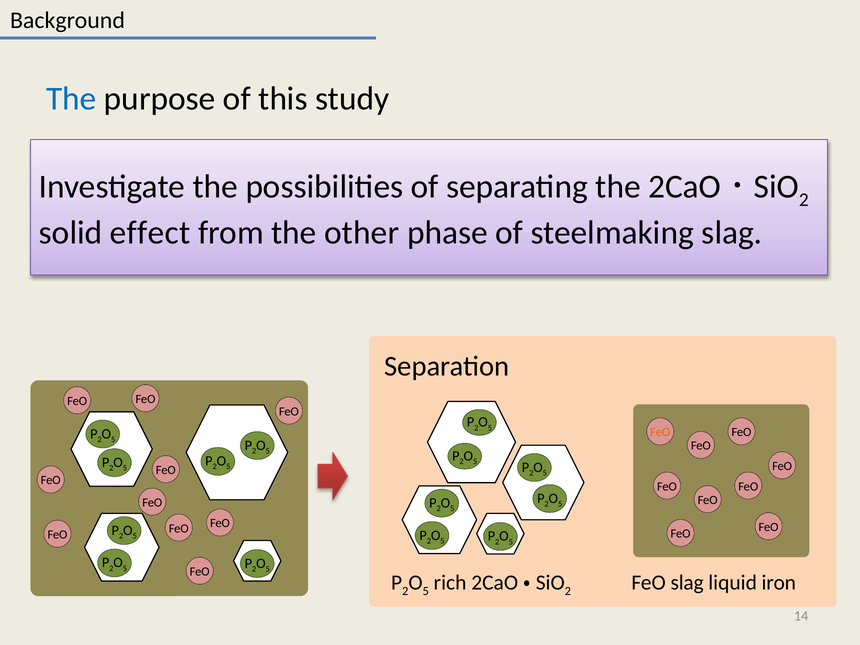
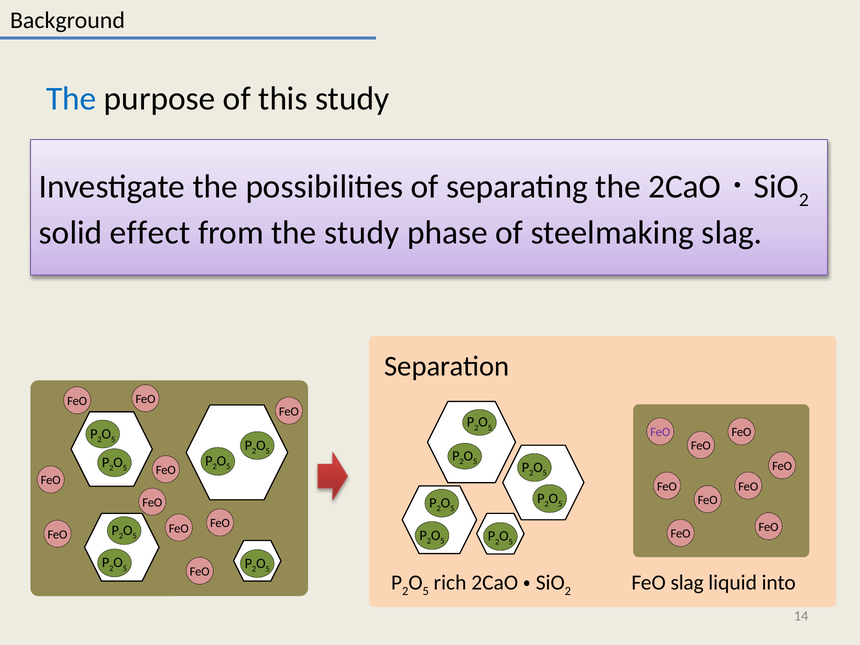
the other: other -> study
FeO at (660, 432) colour: orange -> purple
iron: iron -> into
